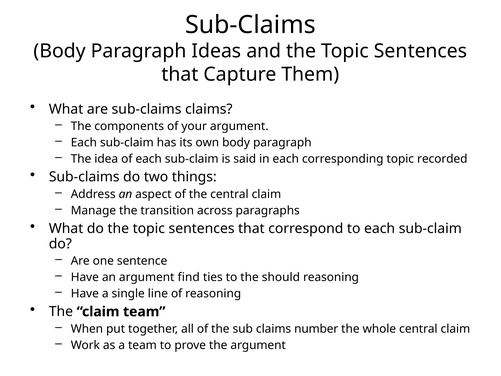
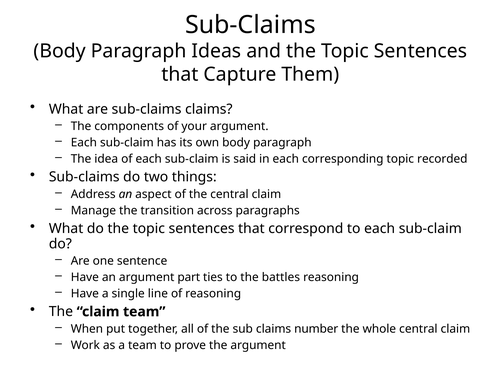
find: find -> part
should: should -> battles
